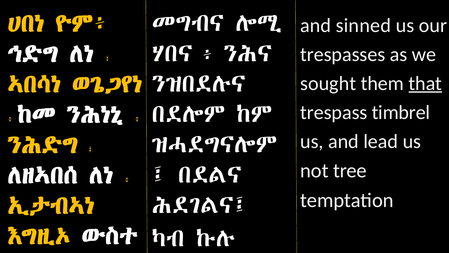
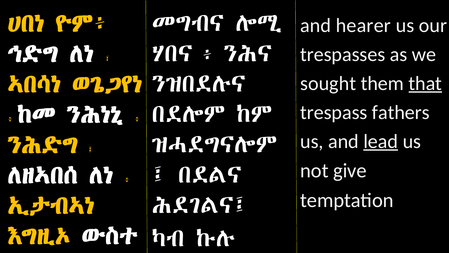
sinned: sinned -> hearer
timbrel: timbrel -> fathers
lead underline: none -> present
tree: tree -> give
